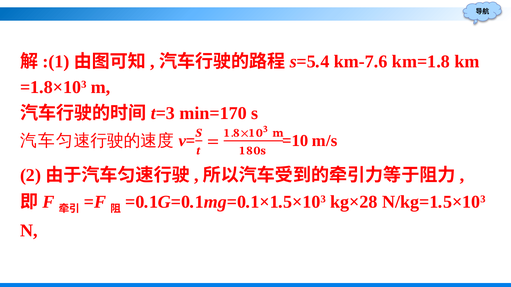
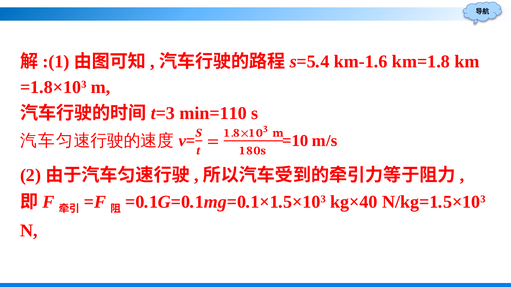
km-7.6: km-7.6 -> km-1.6
min=170: min=170 -> min=110
kg×28: kg×28 -> kg×40
